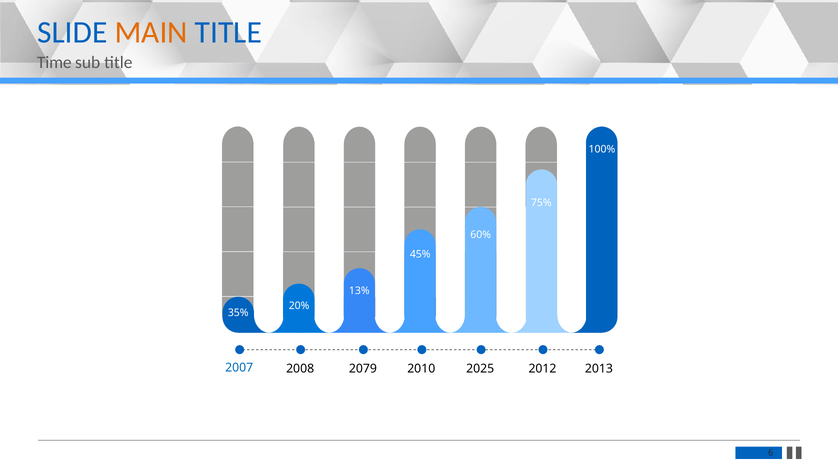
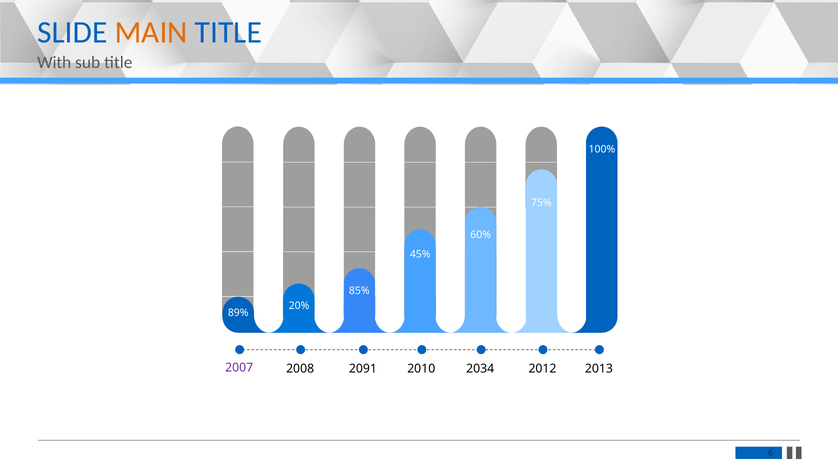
Time: Time -> With
13%: 13% -> 85%
35%: 35% -> 89%
2007 colour: blue -> purple
2079: 2079 -> 2091
2025: 2025 -> 2034
